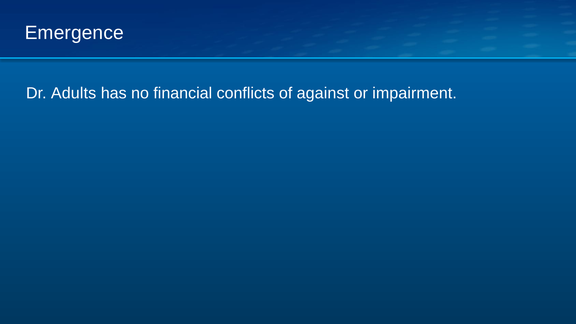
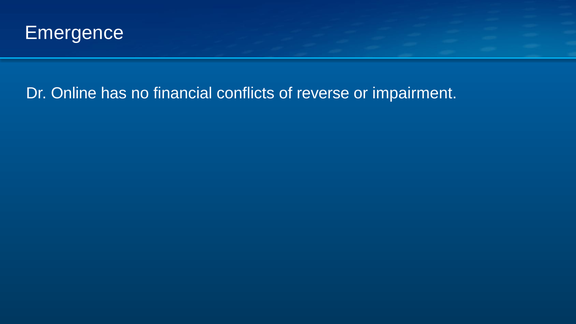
Adults: Adults -> Online
against: against -> reverse
